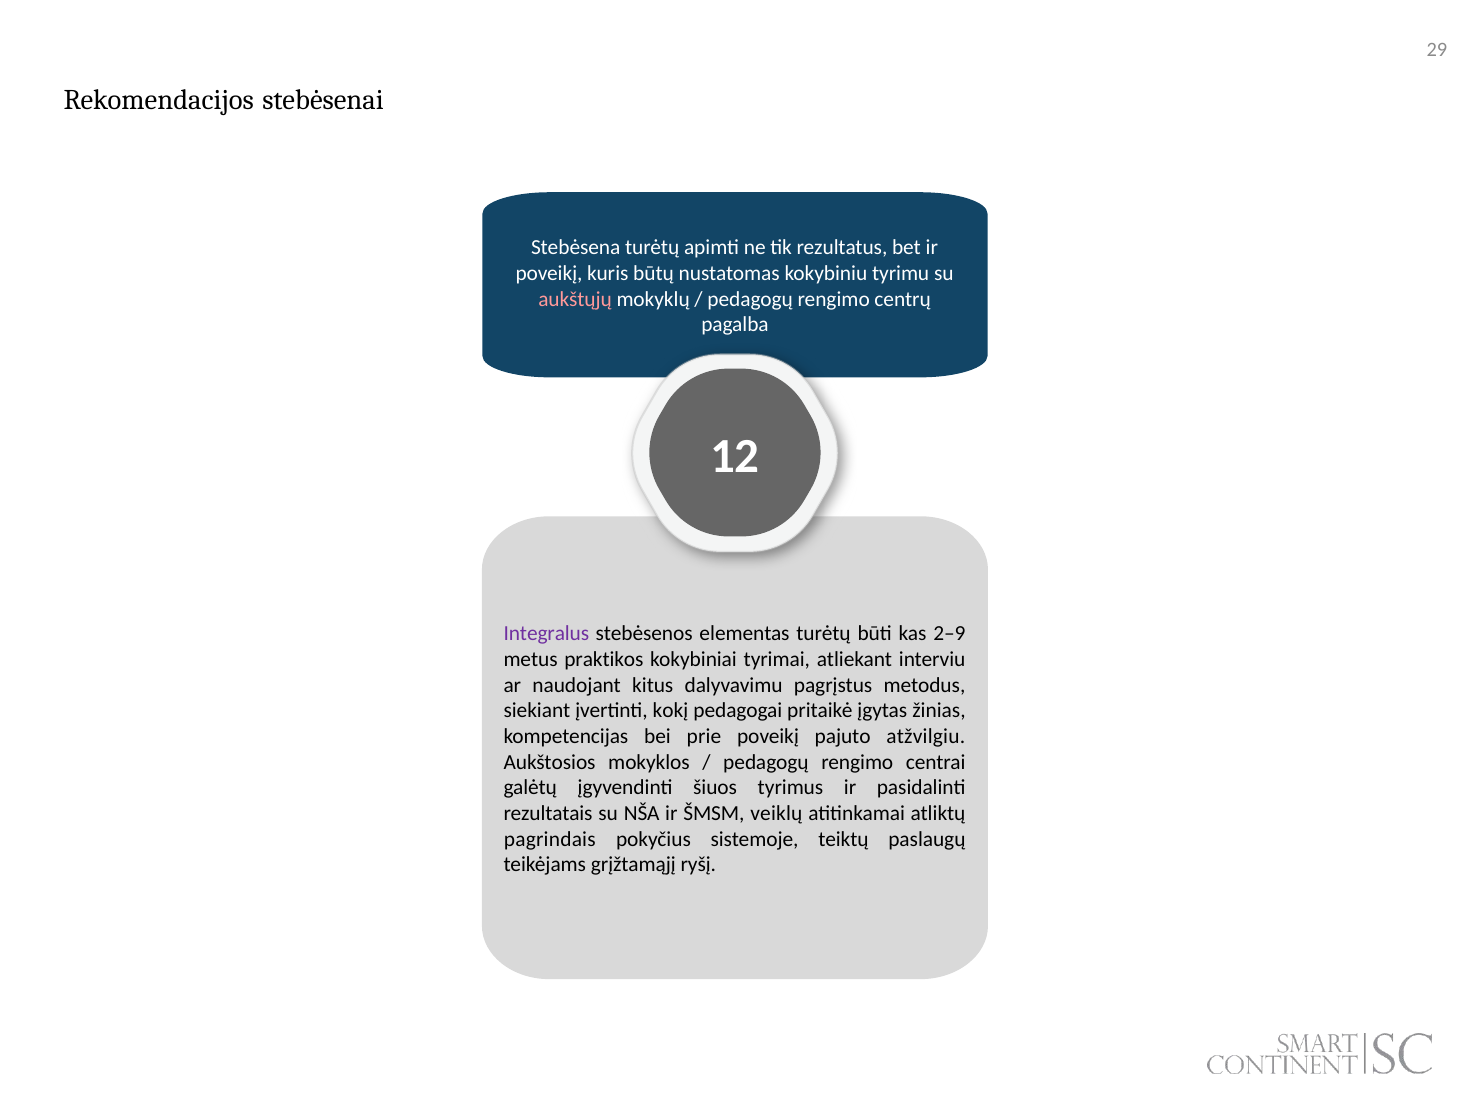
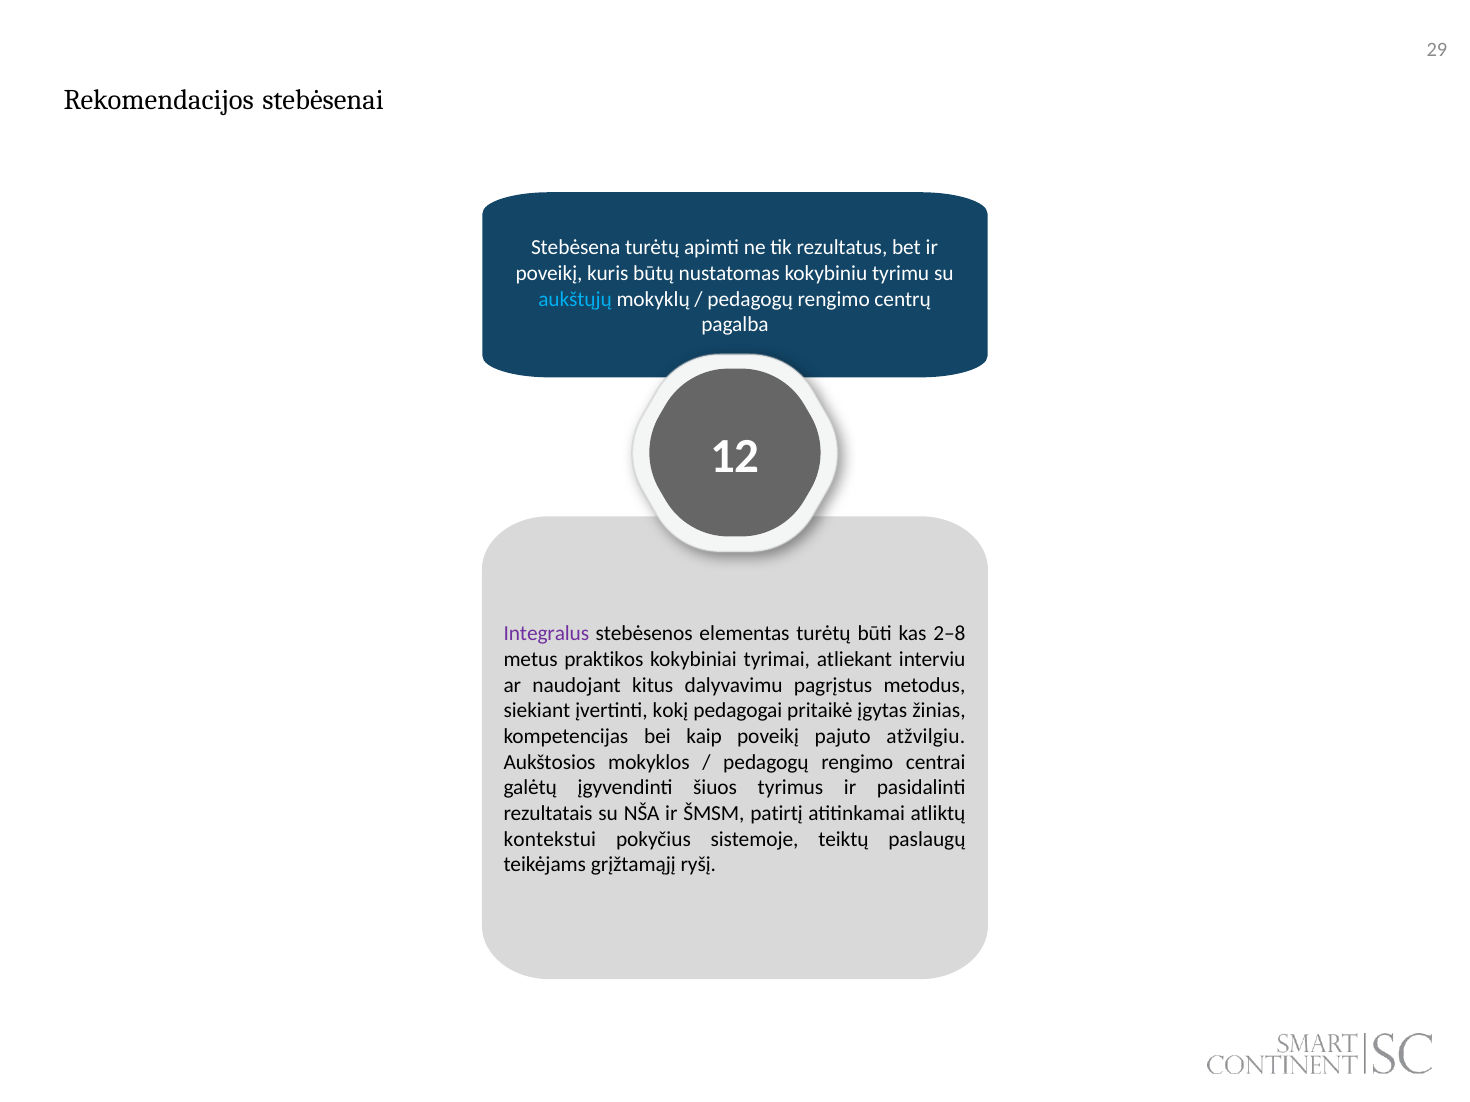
aukštųjų colour: pink -> light blue
2–9: 2–9 -> 2–8
prie: prie -> kaip
veiklų: veiklų -> patirtį
pagrindais: pagrindais -> kontekstui
